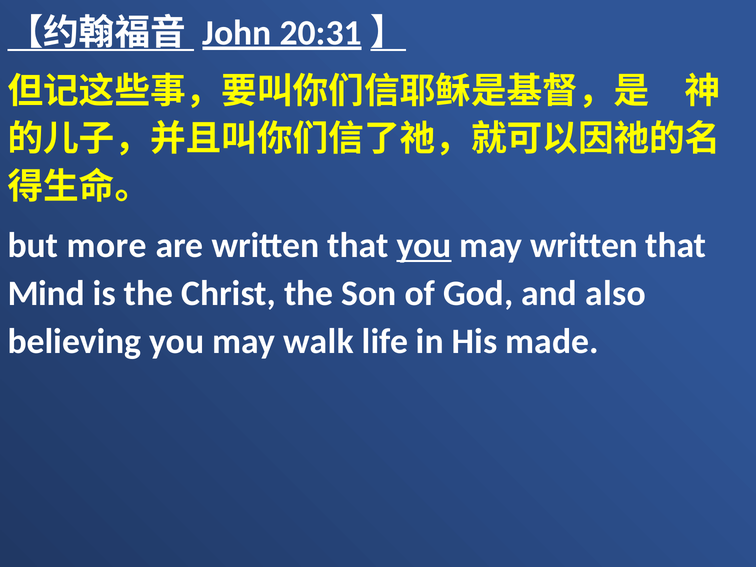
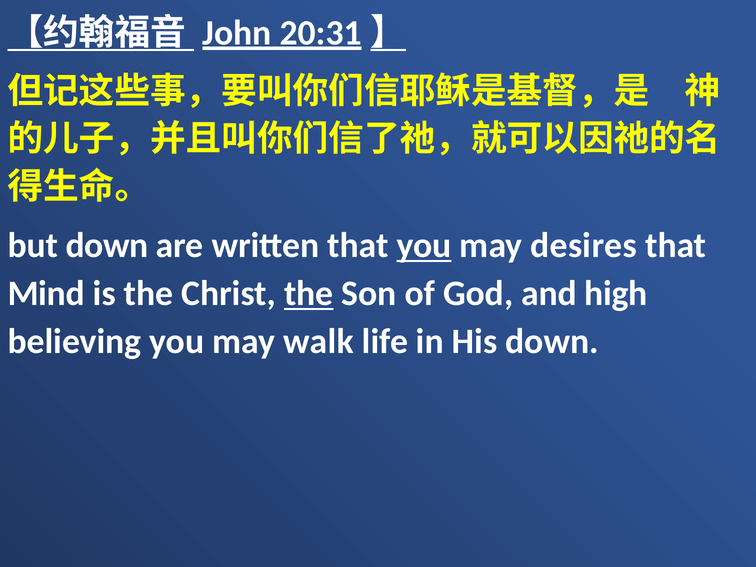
but more: more -> down
may written: written -> desires
the at (309, 294) underline: none -> present
also: also -> high
His made: made -> down
